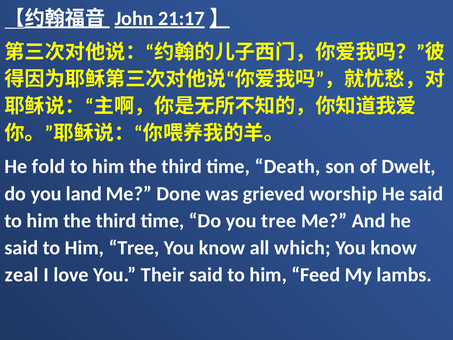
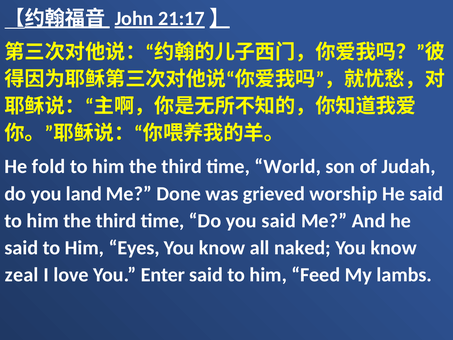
Death: Death -> World
Dwelt: Dwelt -> Judah
you tree: tree -> said
Him Tree: Tree -> Eyes
which: which -> naked
Their: Their -> Enter
